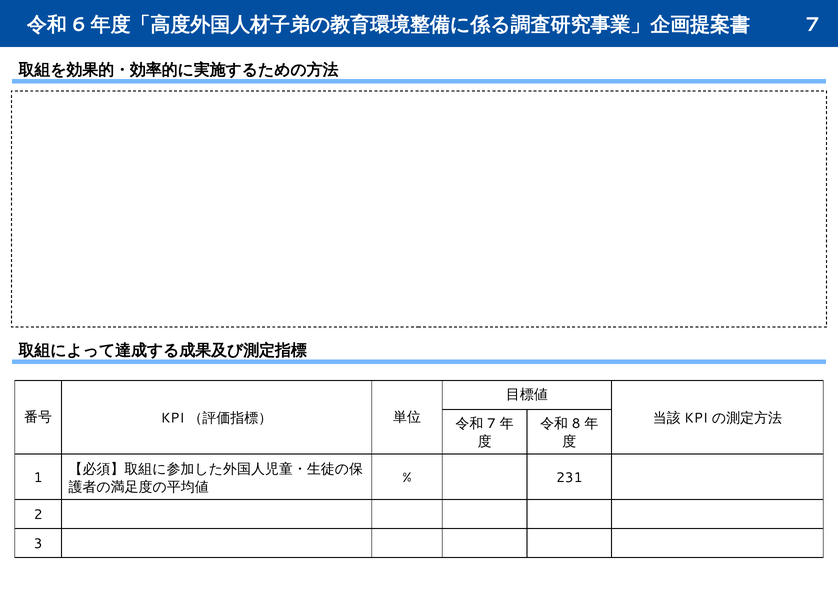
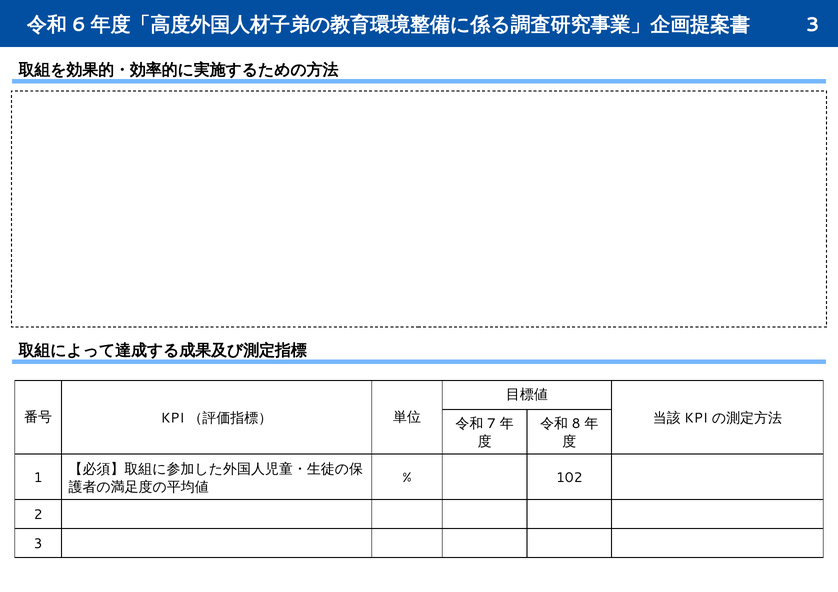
7 at (813, 25): 7 -> 3
231: 231 -> 102
